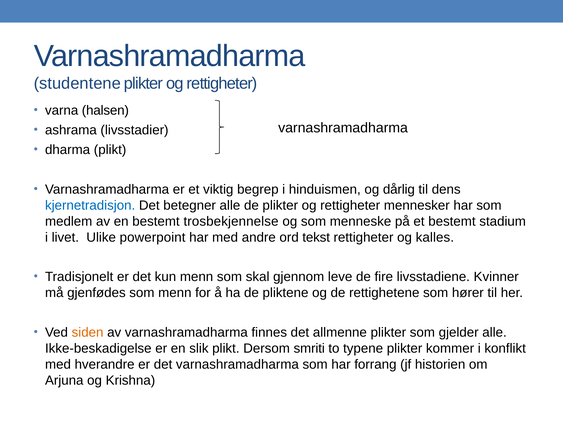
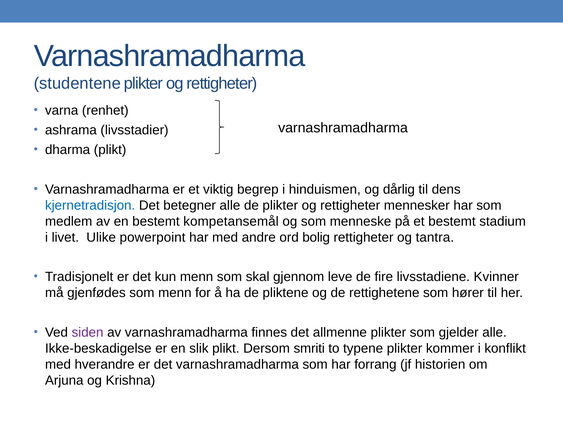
halsen: halsen -> renhet
trosbekjennelse: trosbekjennelse -> kompetansemål
tekst: tekst -> bolig
kalles: kalles -> tantra
siden colour: orange -> purple
